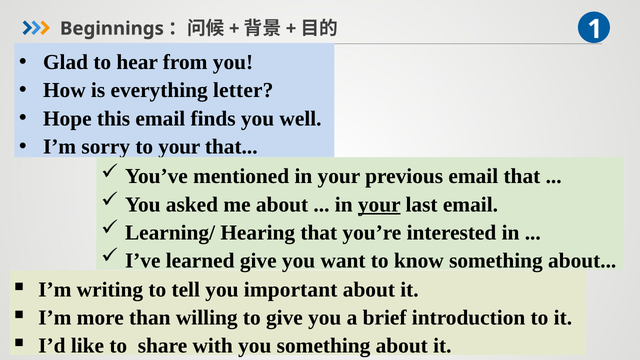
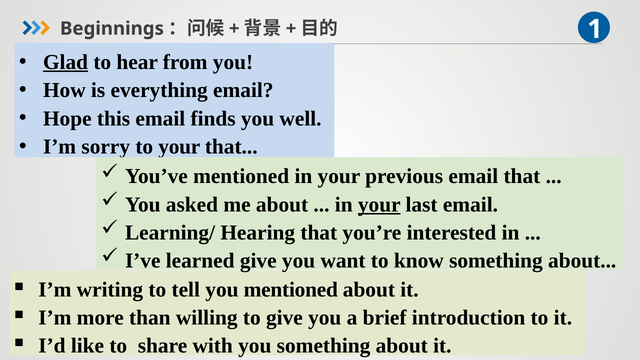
Glad underline: none -> present
everything letter: letter -> email
you important: important -> mentioned
